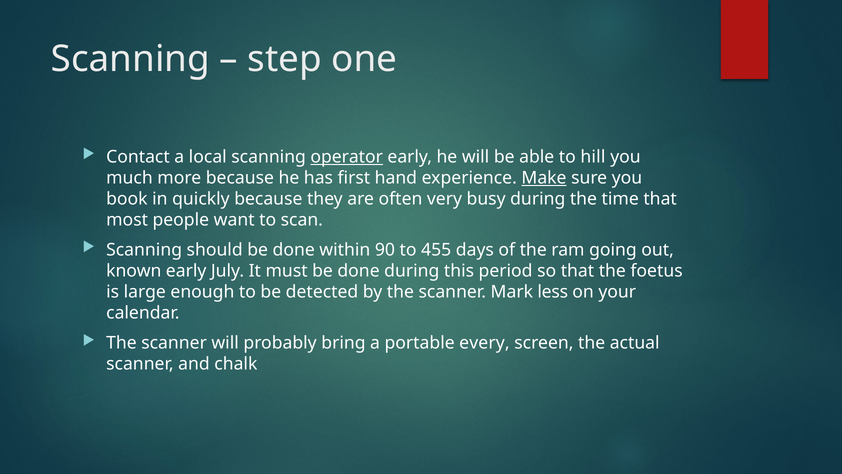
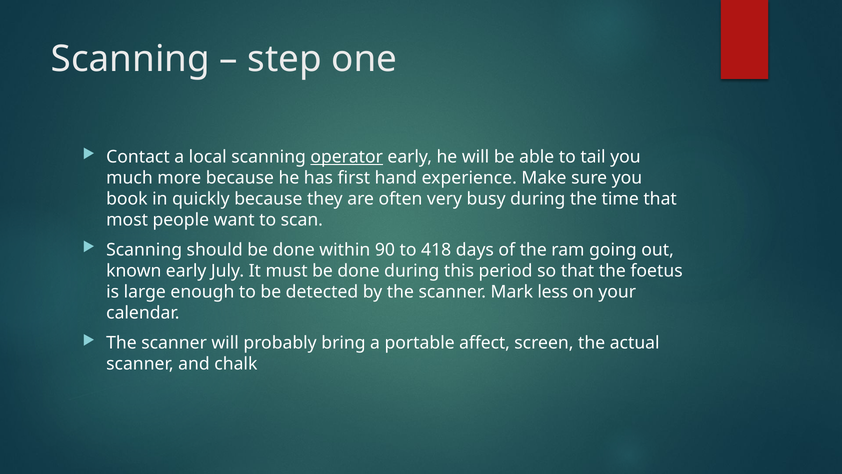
hill: hill -> tail
Make underline: present -> none
455: 455 -> 418
every: every -> affect
